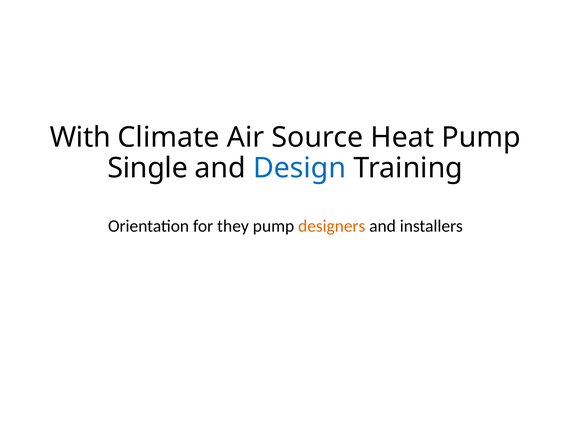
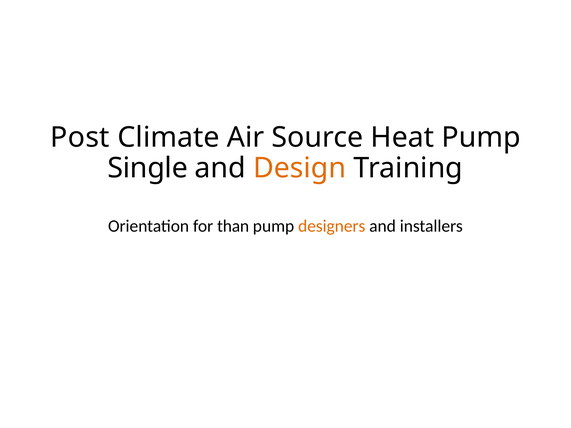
With: With -> Post
Design colour: blue -> orange
they: they -> than
